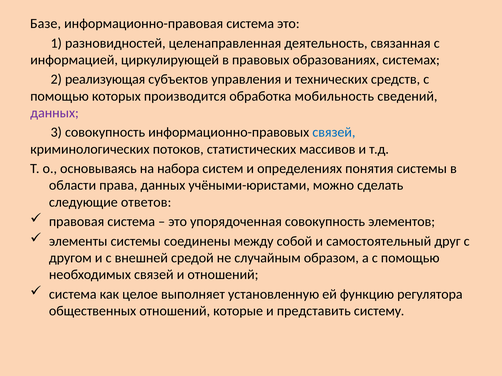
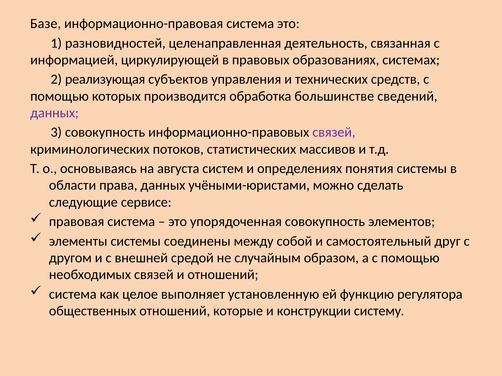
мобильность: мобильность -> большинстве
связей at (334, 133) colour: blue -> purple
набора: набора -> августа
ответов: ответов -> сервисе
представить: представить -> конструкции
